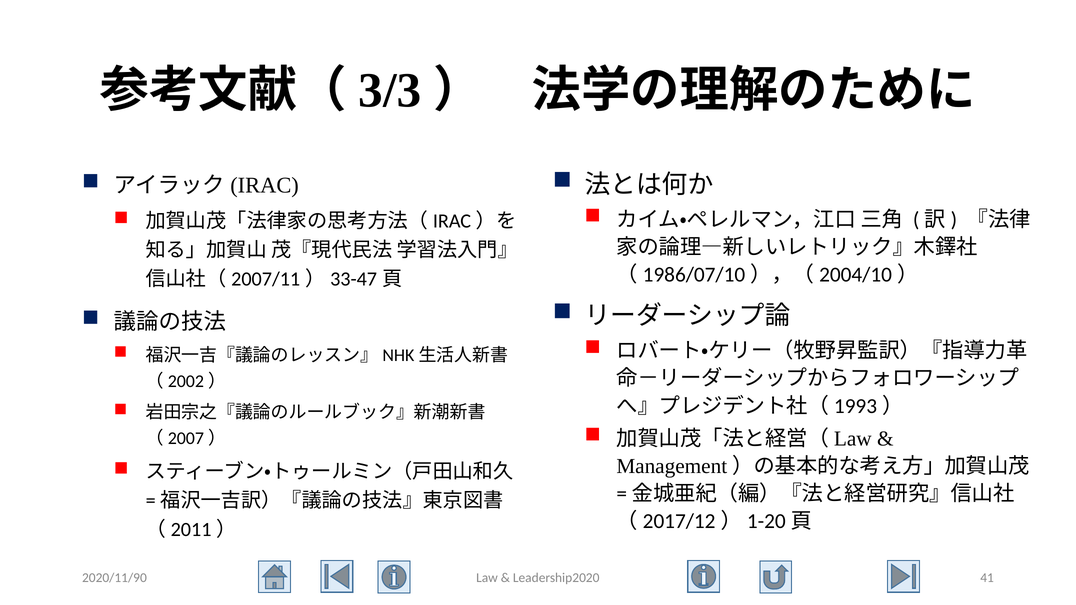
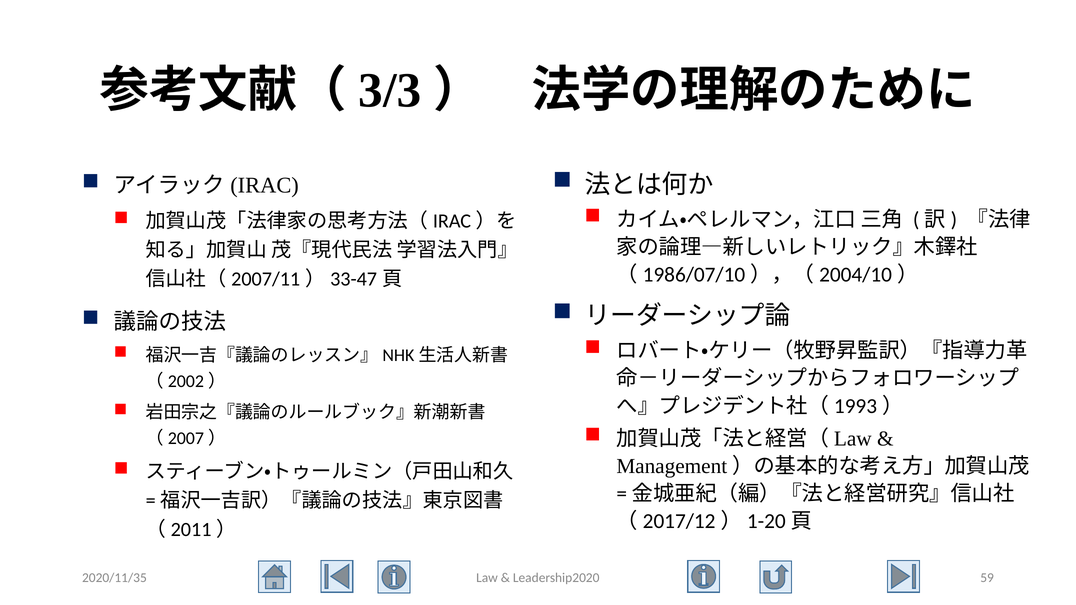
2020/11/90: 2020/11/90 -> 2020/11/35
41: 41 -> 59
